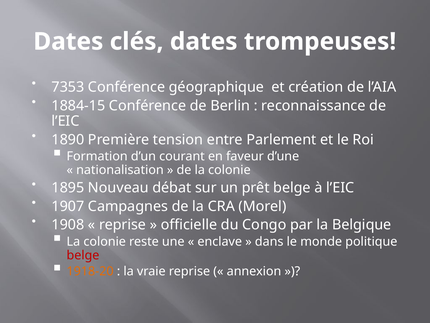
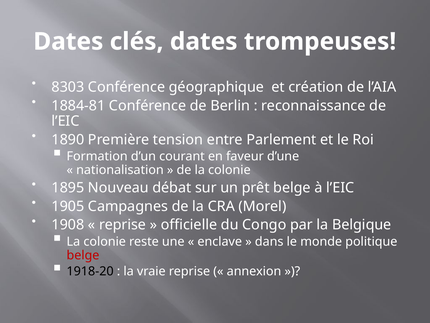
7353: 7353 -> 8303
1884-15: 1884-15 -> 1884-81
1907: 1907 -> 1905
1918-20 colour: orange -> black
